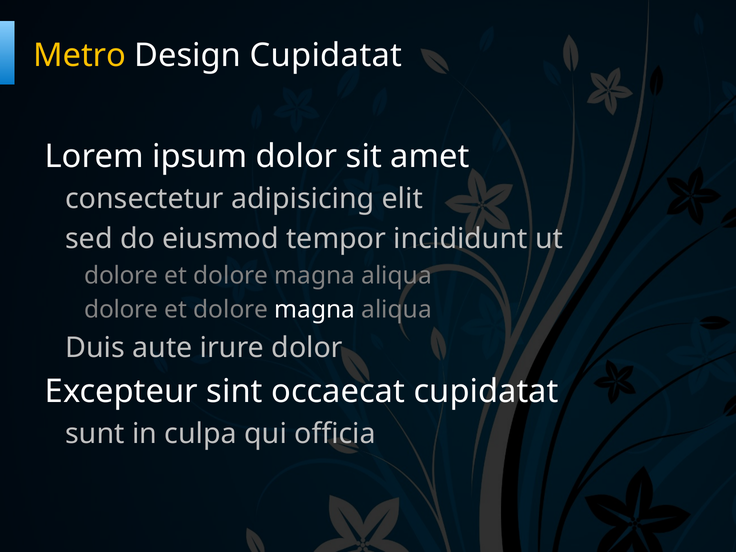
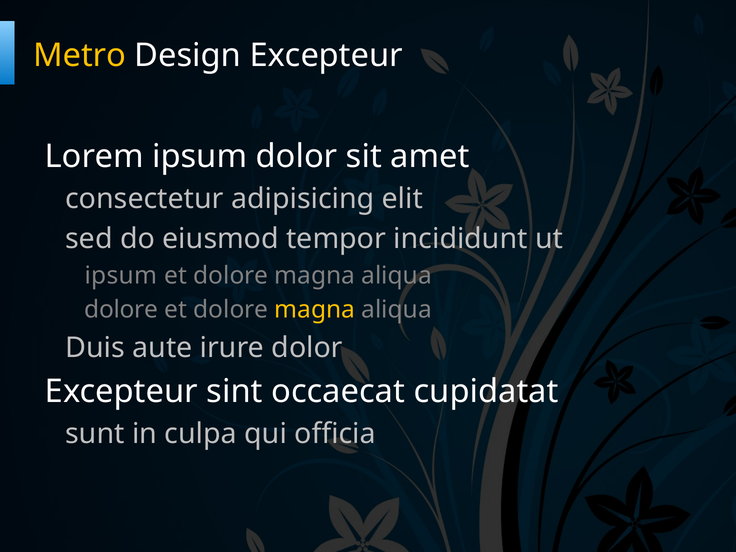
Design Cupidatat: Cupidatat -> Excepteur
dolore at (121, 276): dolore -> ipsum
magna at (315, 310) colour: white -> yellow
